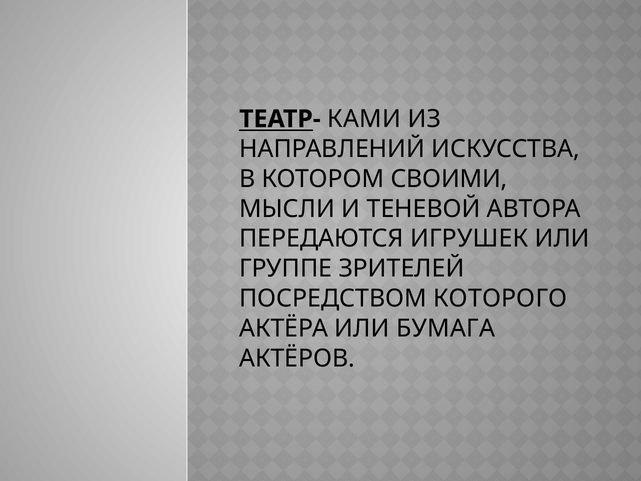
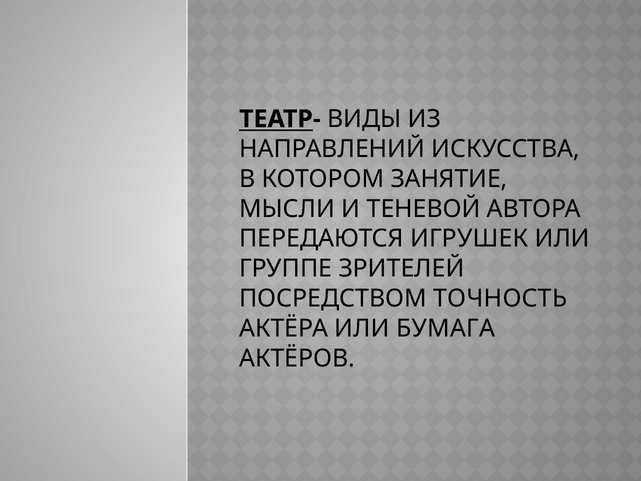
КАМИ: КАМИ -> ВИДЫ
СВОИМИ: СВОИМИ -> ЗАНЯТИЕ
КОТОРОГО: КОТОРОГО -> ТОЧНОСТЬ
